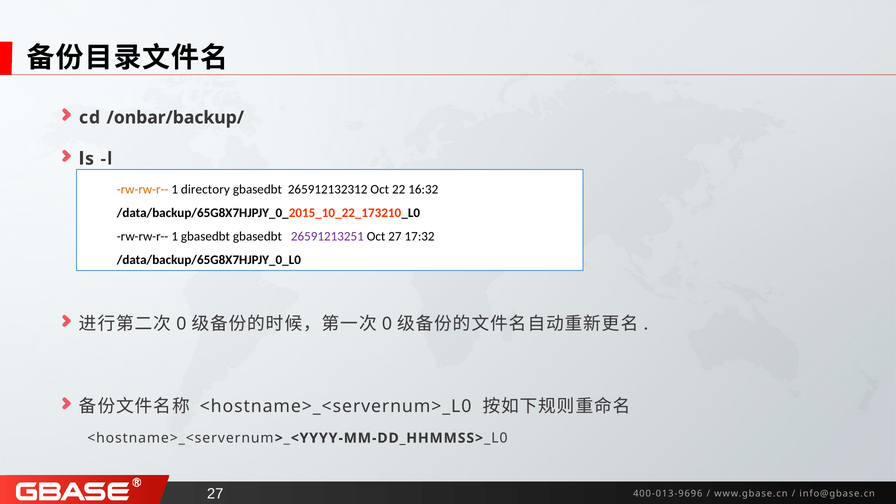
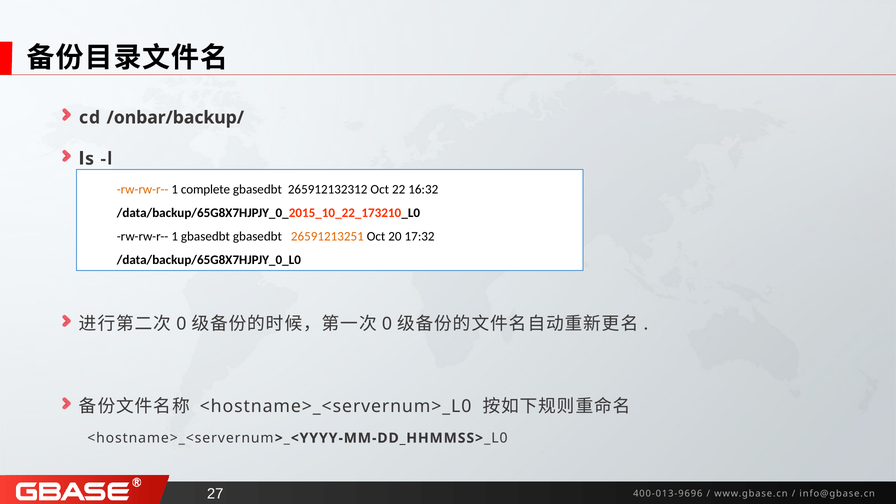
directory: directory -> complete
26591213251 colour: purple -> orange
Oct 27: 27 -> 20
